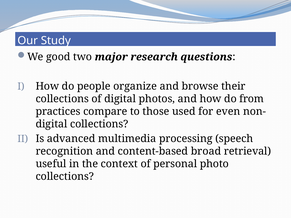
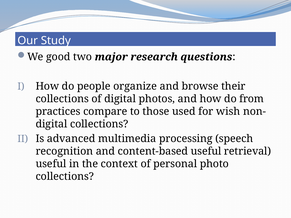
even: even -> wish
content-based broad: broad -> useful
